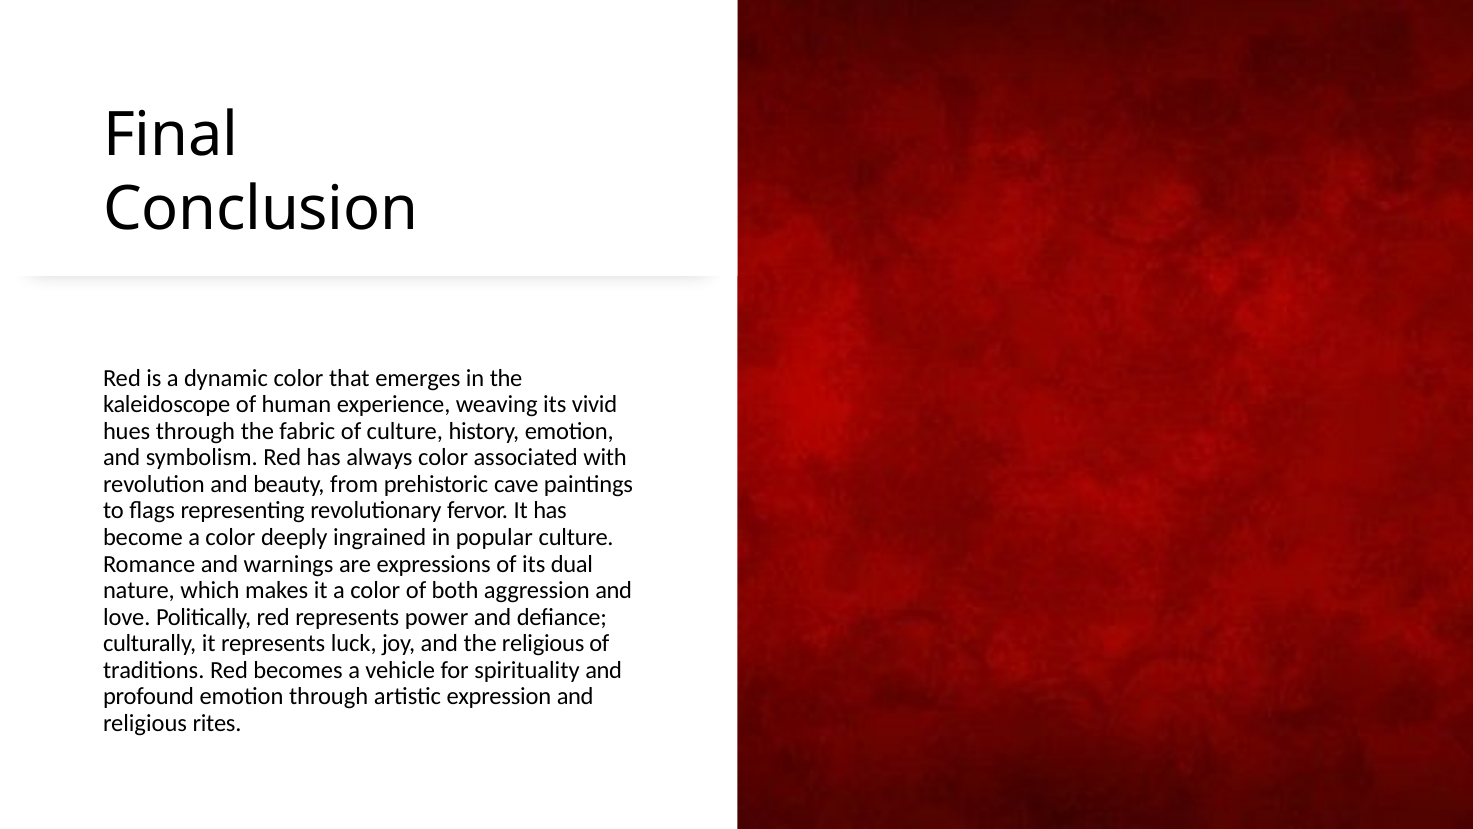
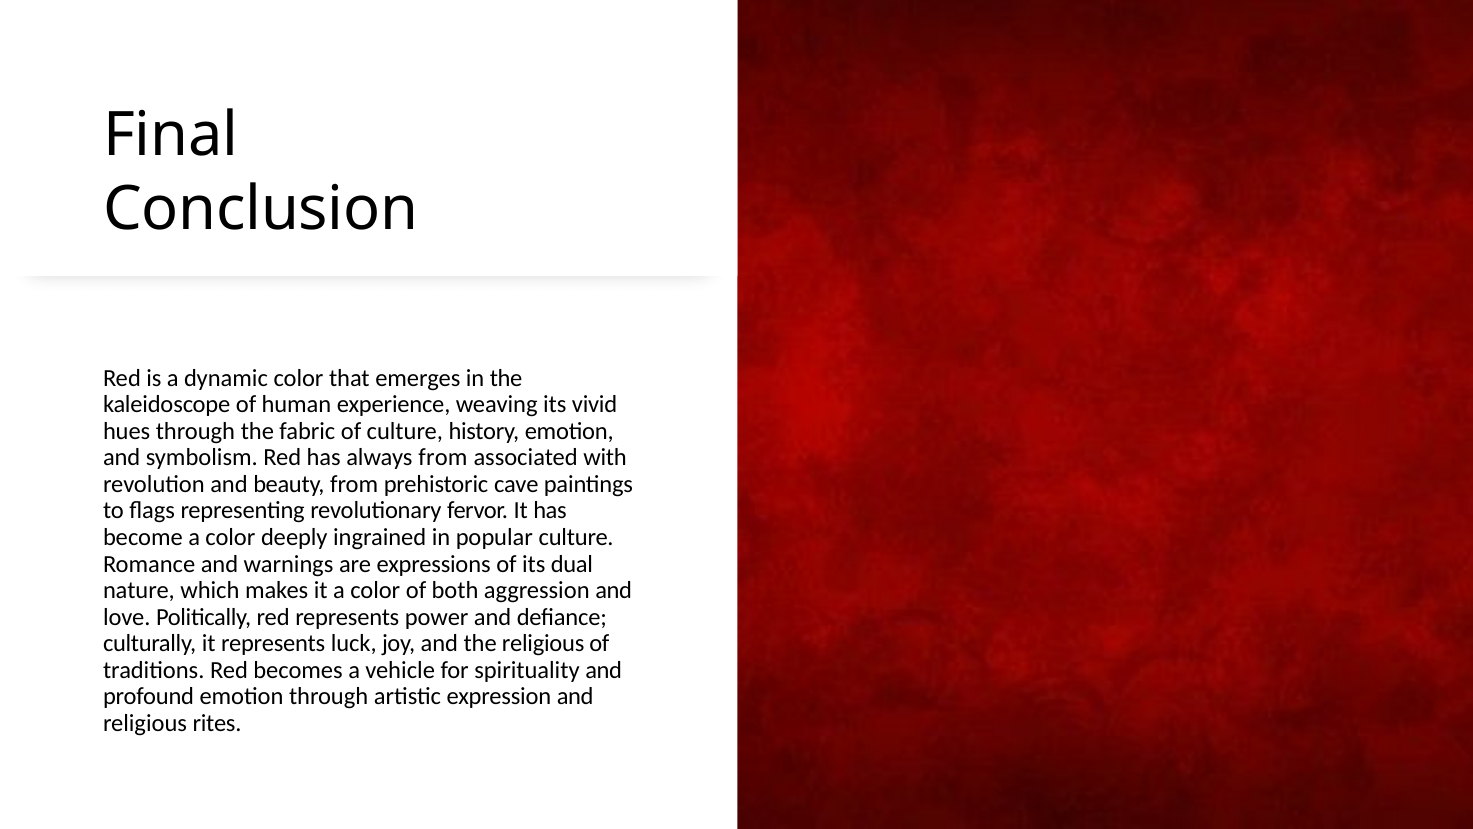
always color: color -> from
